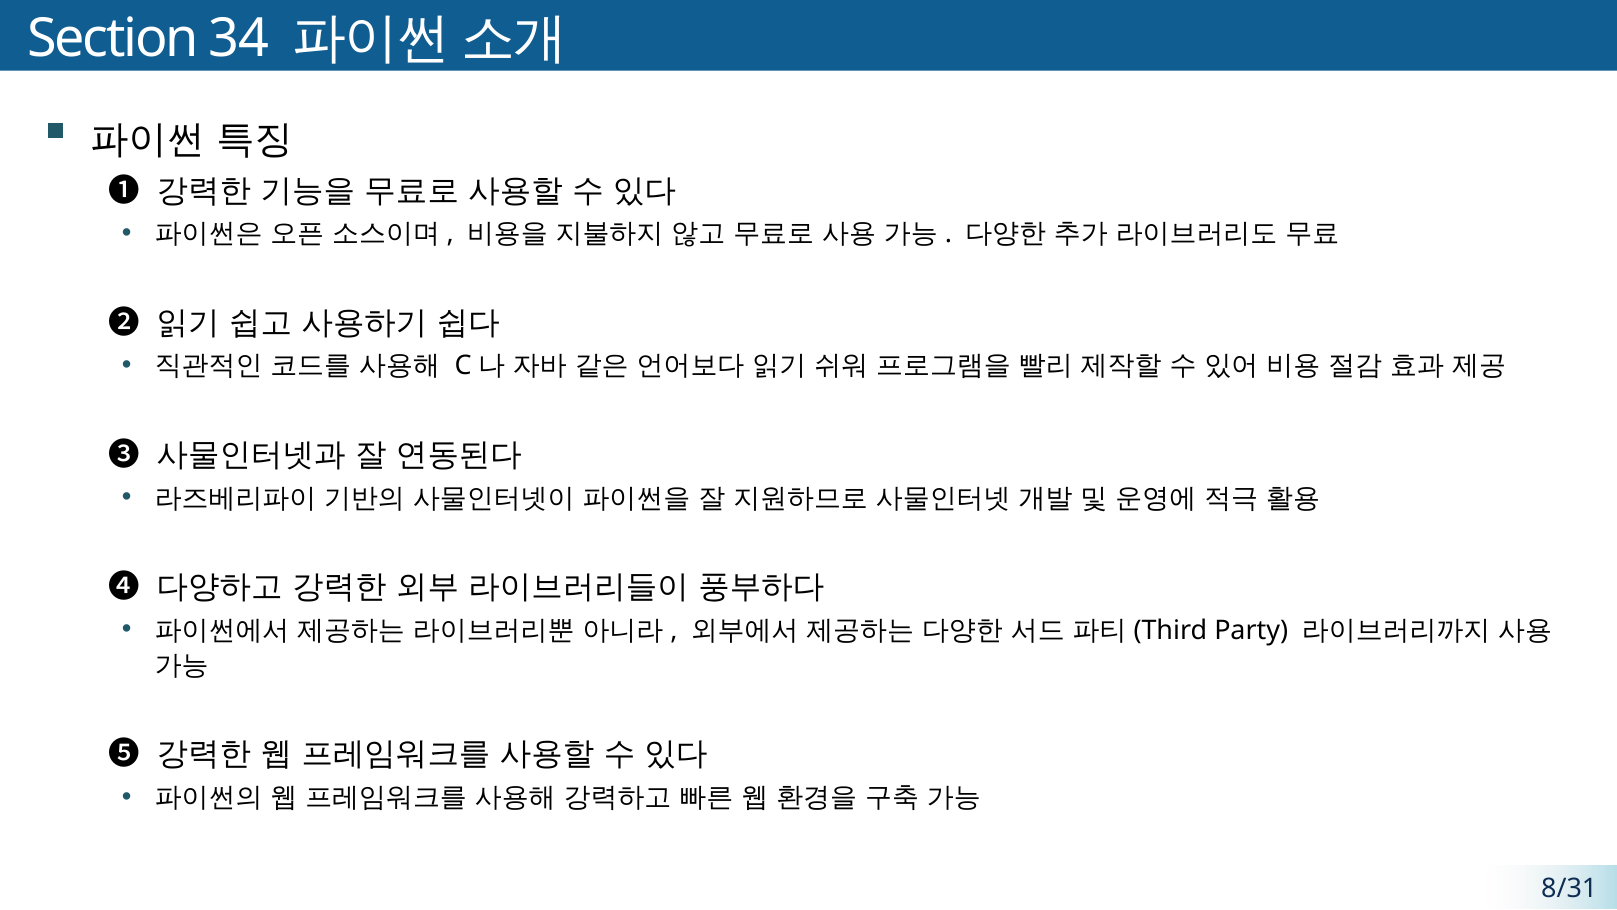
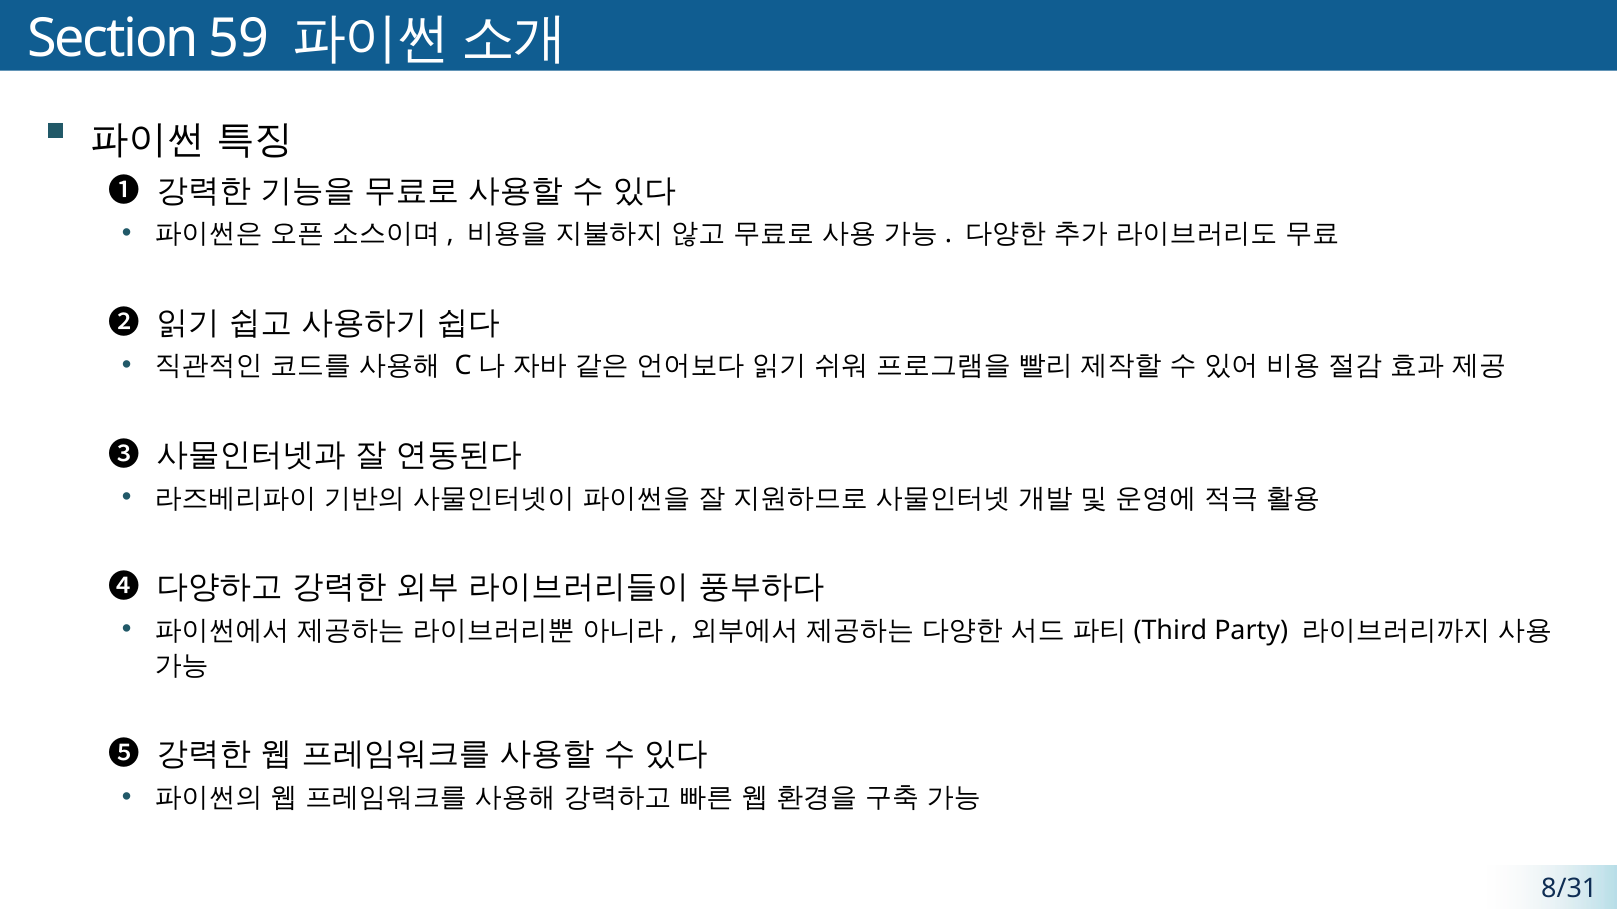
34: 34 -> 59
